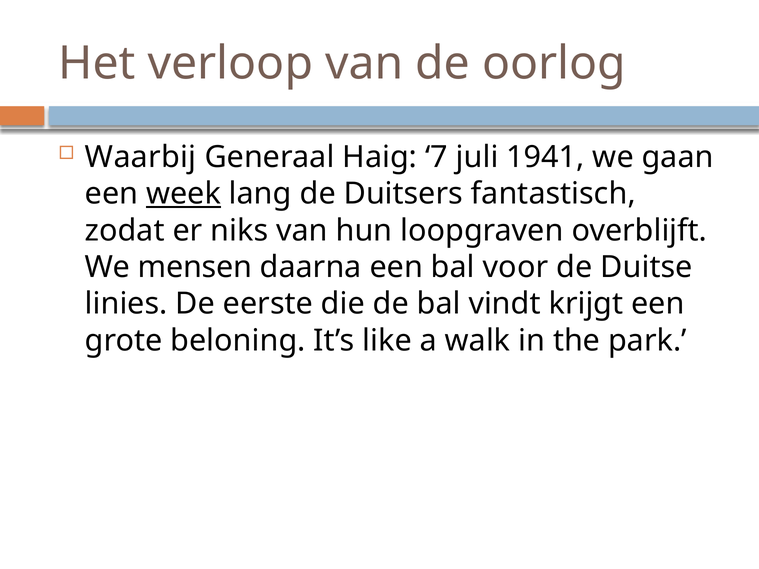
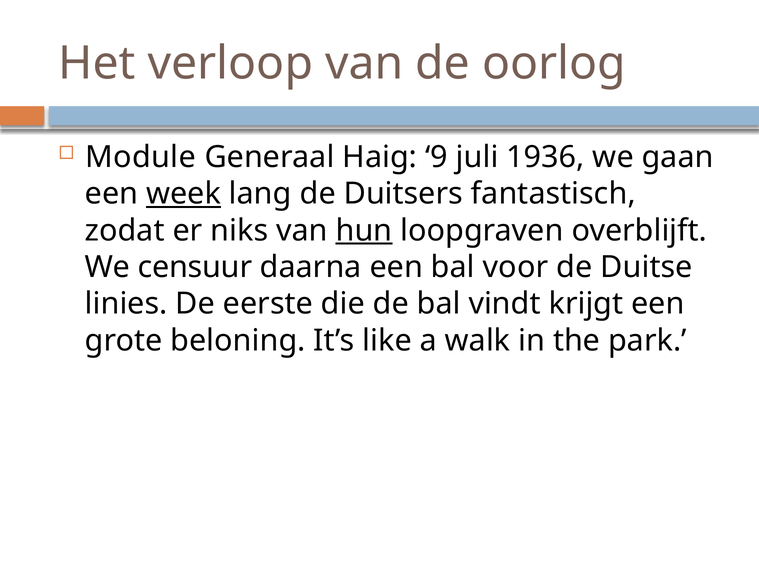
Waarbij: Waarbij -> Module
7: 7 -> 9
1941: 1941 -> 1936
hun underline: none -> present
mensen: mensen -> censuur
